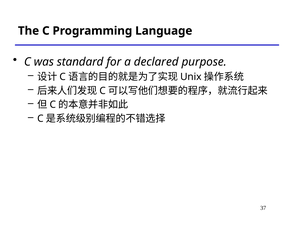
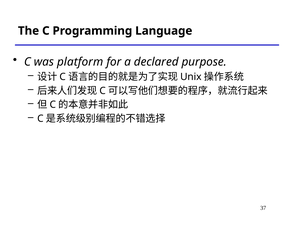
standard: standard -> platform
